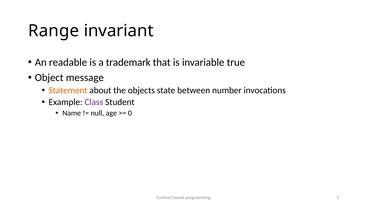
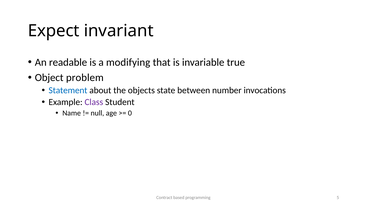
Range: Range -> Expect
trademark: trademark -> modifying
message: message -> problem
Statement colour: orange -> blue
